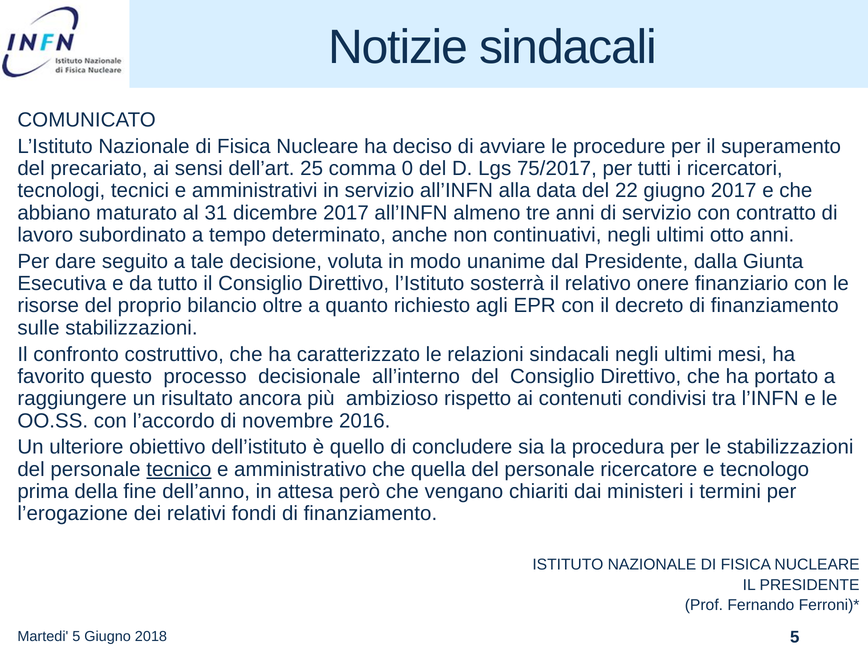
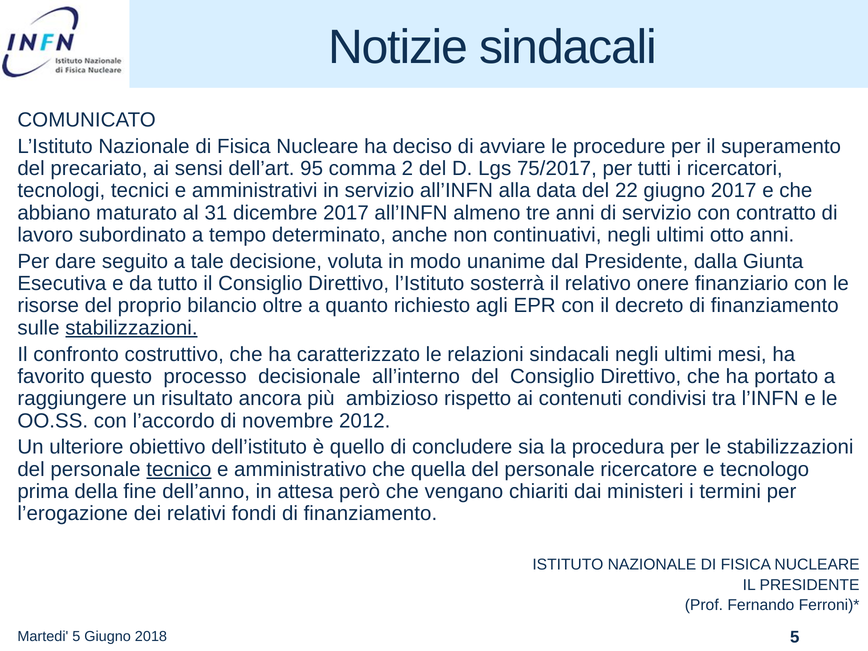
25: 25 -> 95
0: 0 -> 2
stabilizzazioni at (131, 328) underline: none -> present
2016: 2016 -> 2012
